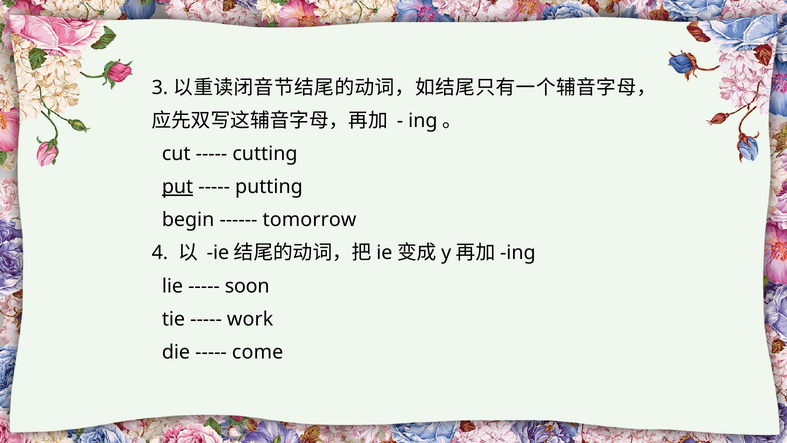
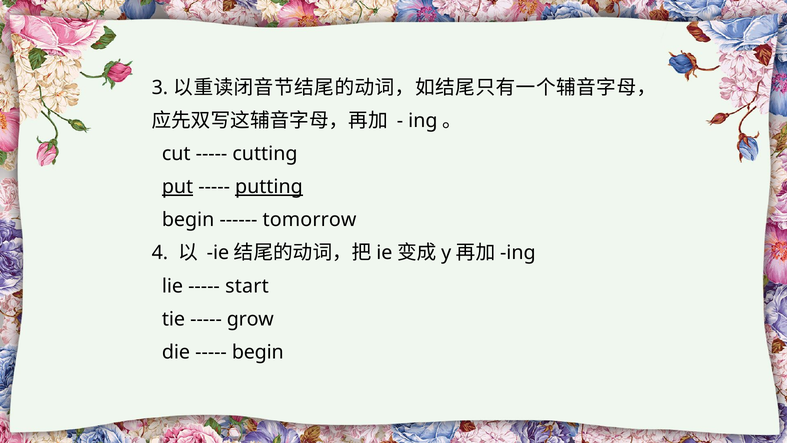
putting underline: none -> present
soon: soon -> start
work: work -> grow
come at (258, 352): come -> begin
